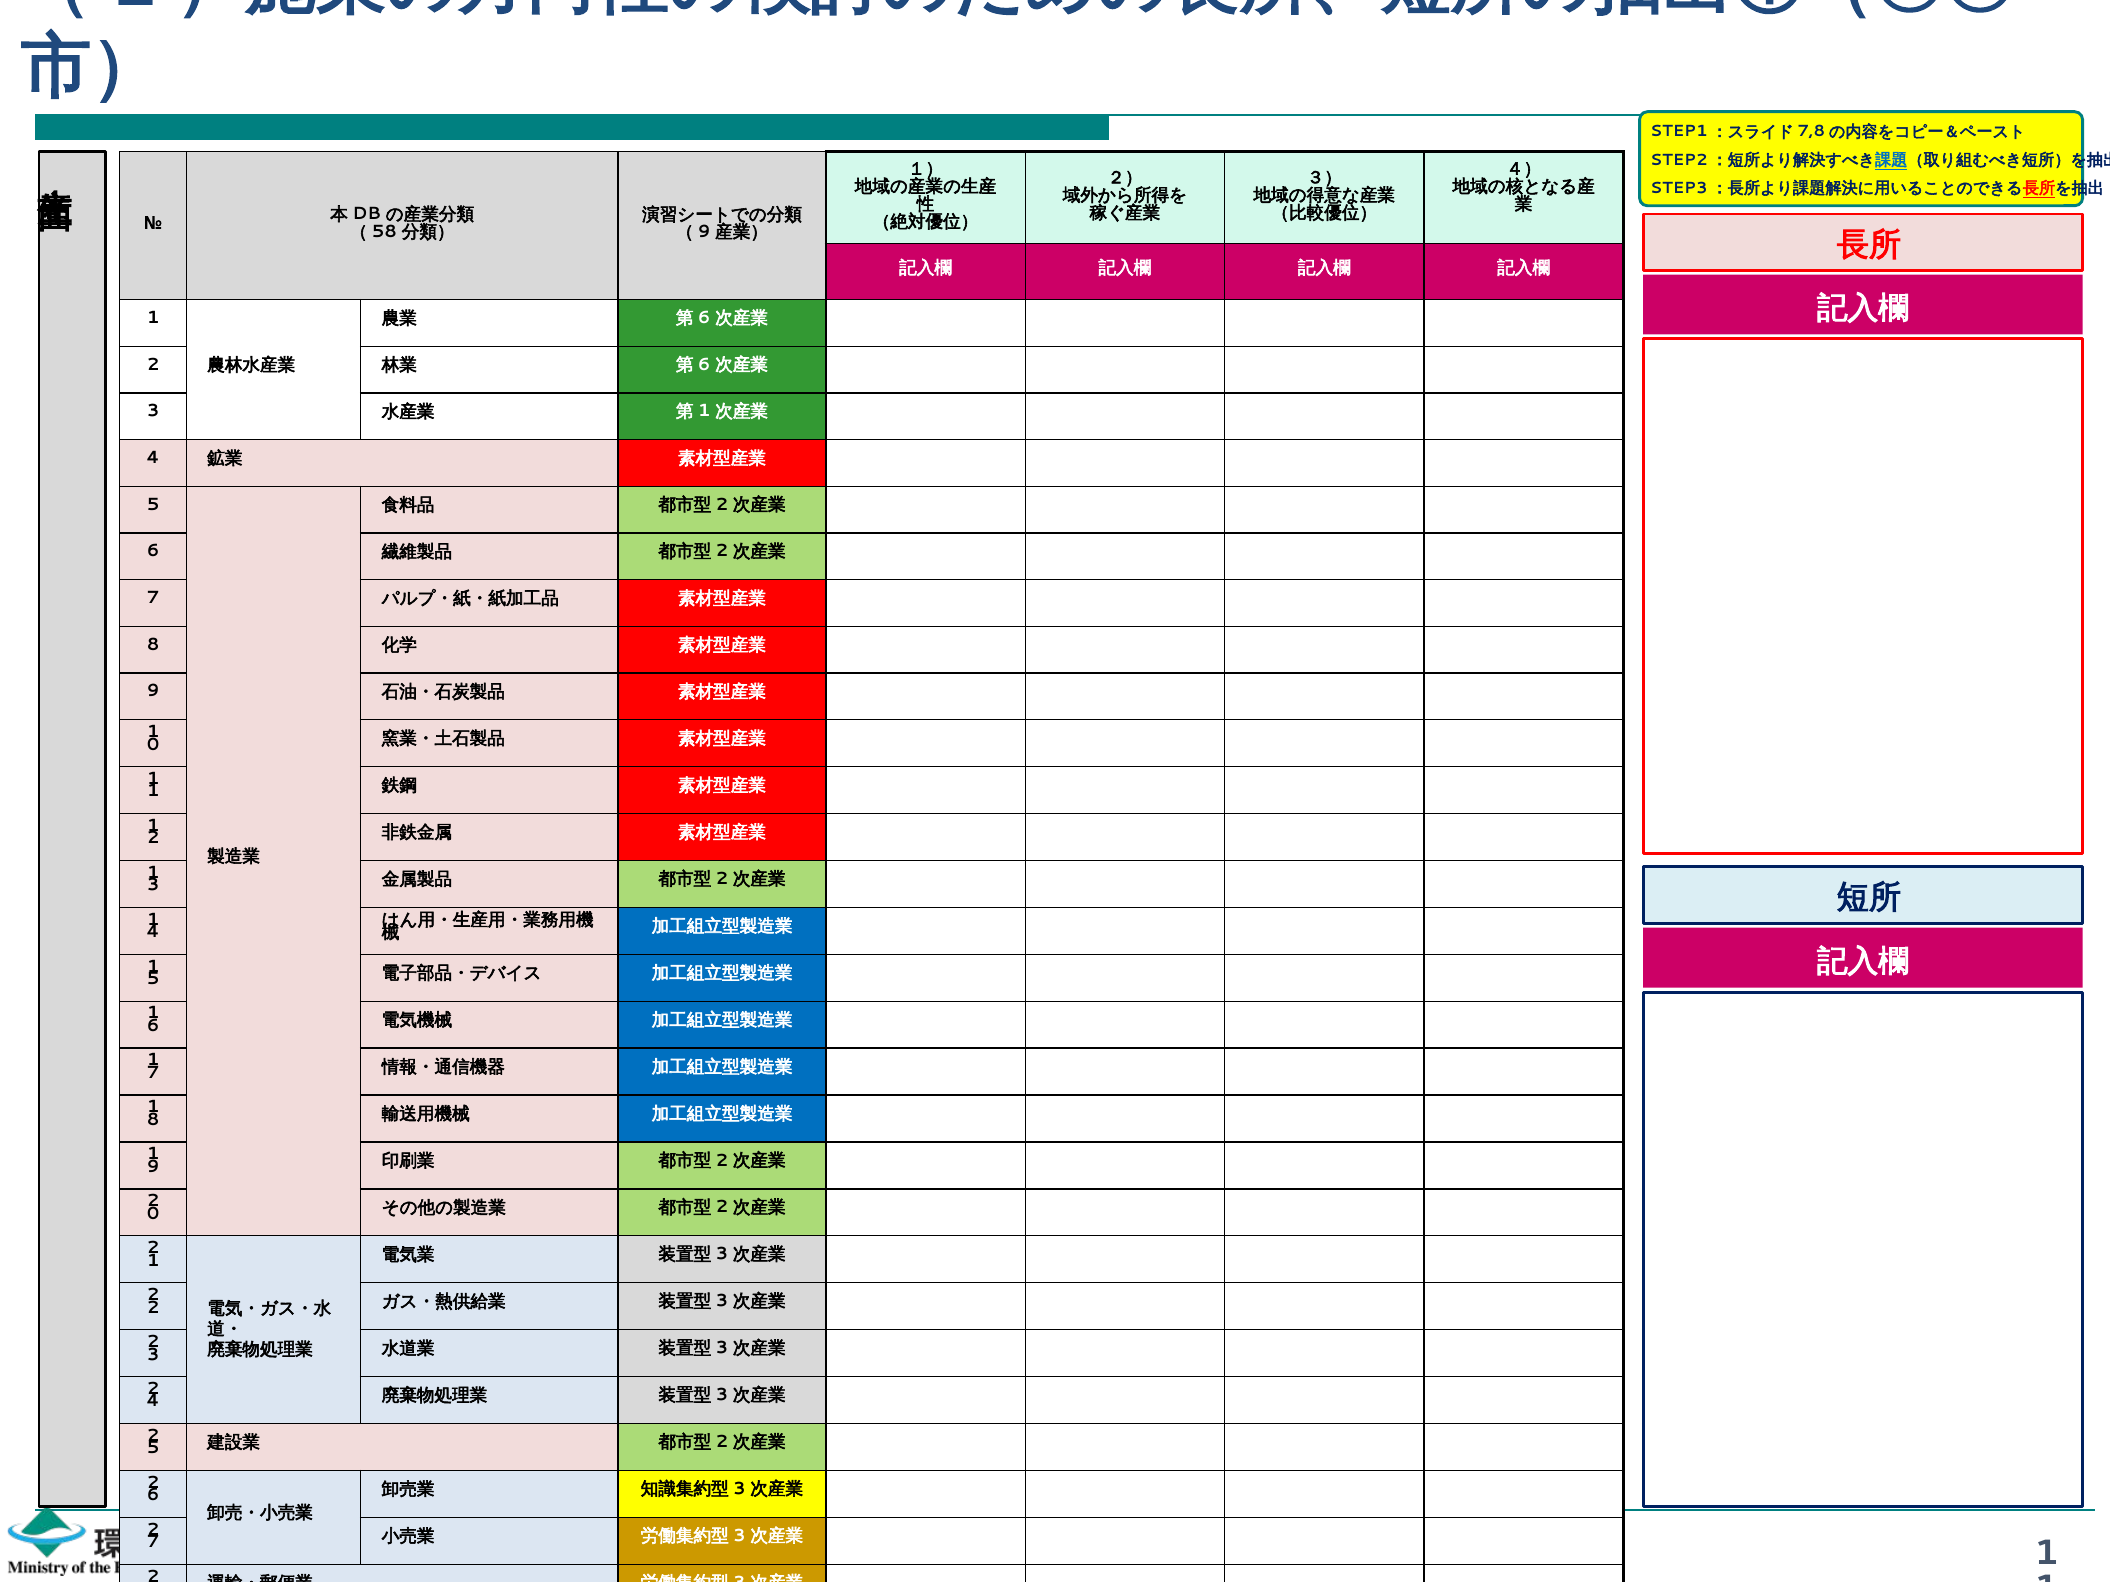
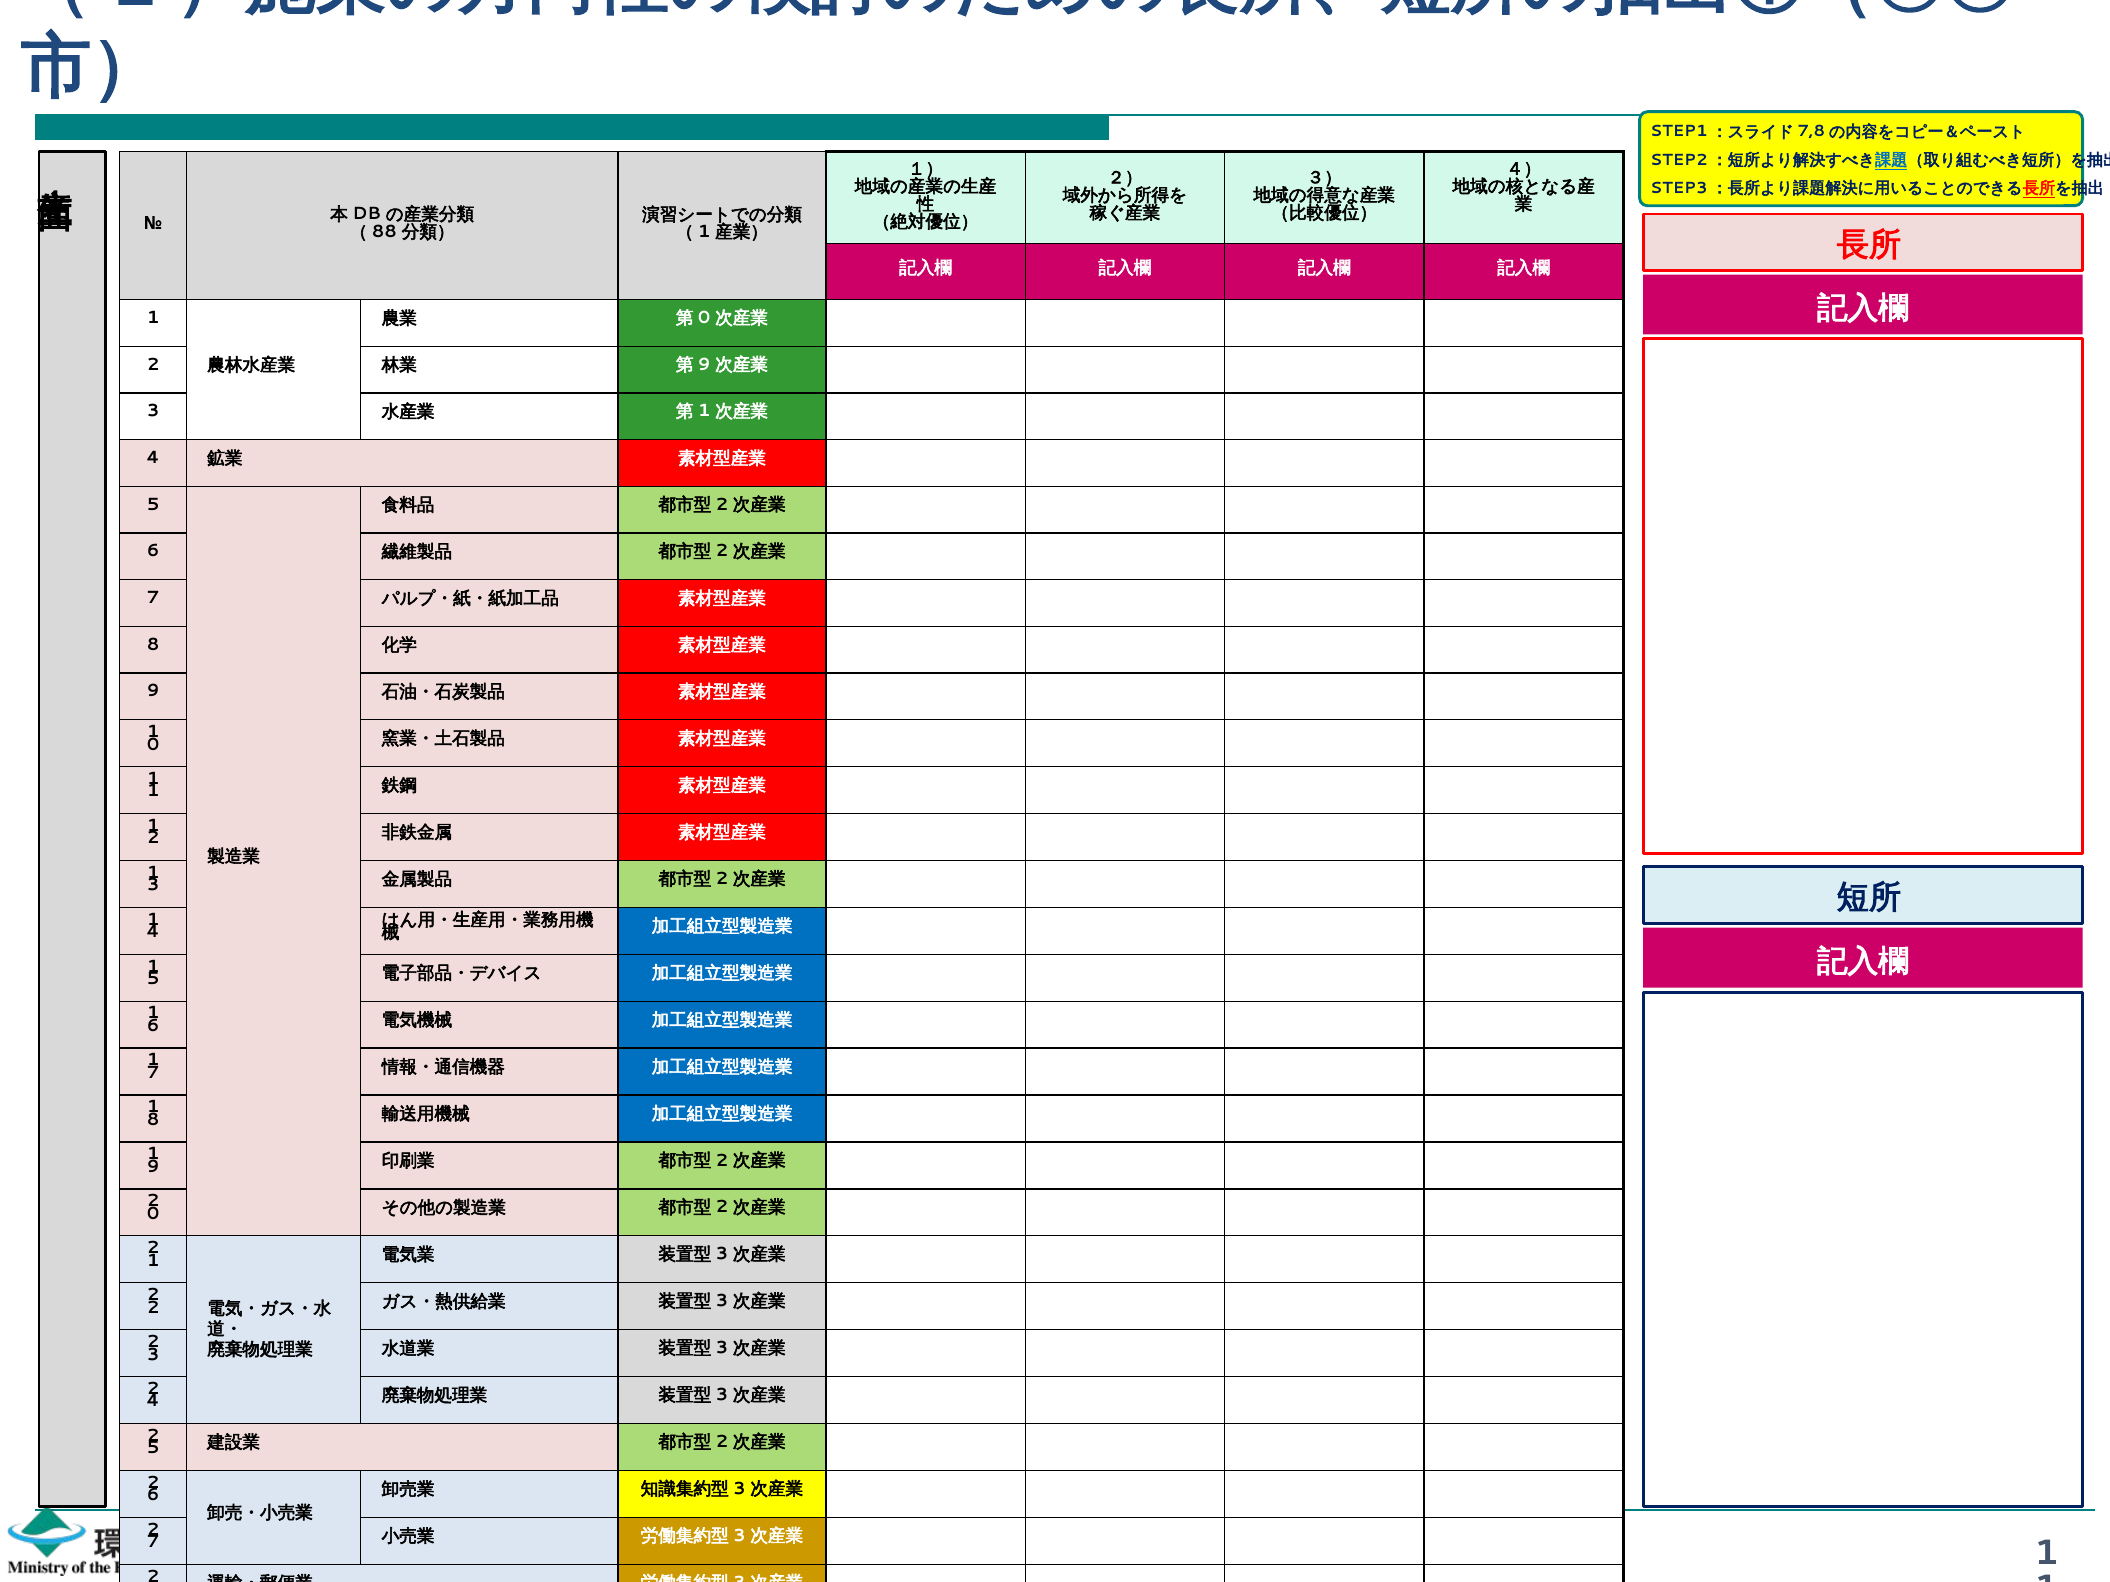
58: 58 -> 88
9 at (704, 232): 9 -> 1
6 at (704, 318): 6 -> 0
6 at (704, 365): 6 -> 9
